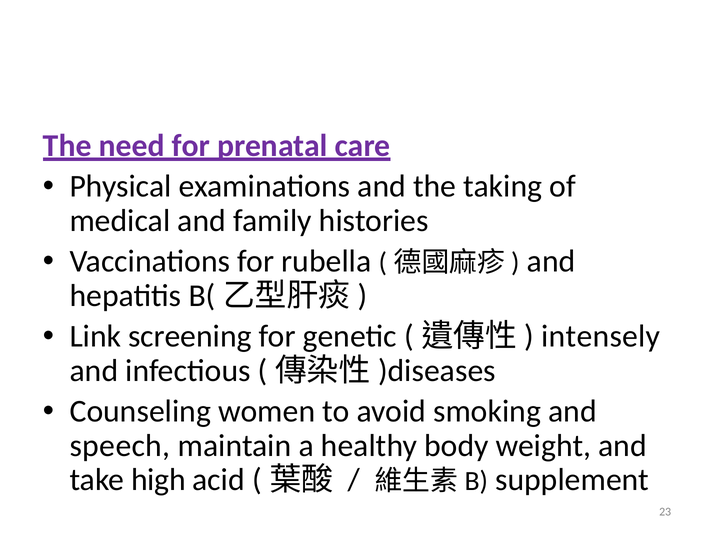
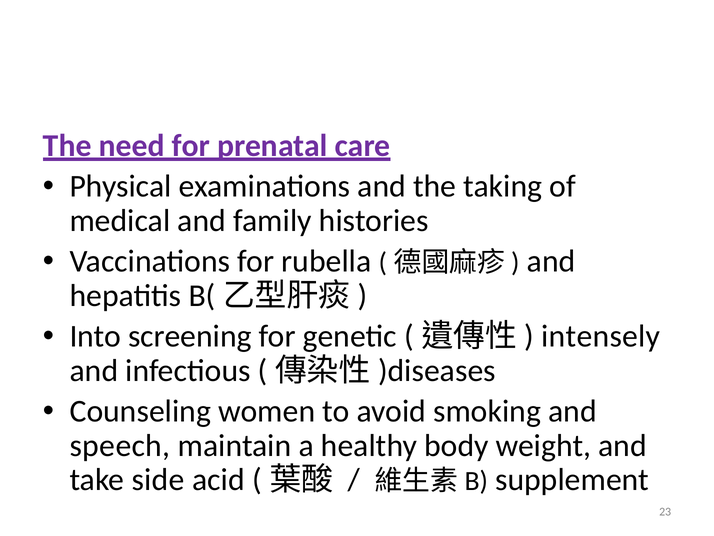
Link: Link -> Into
high: high -> side
